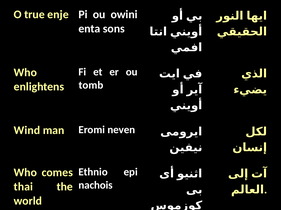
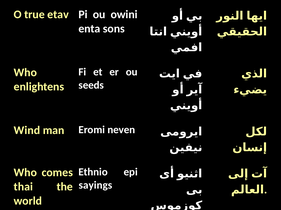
enje: enje -> etav
tomb: tomb -> seeds
nachois: nachois -> sayings
